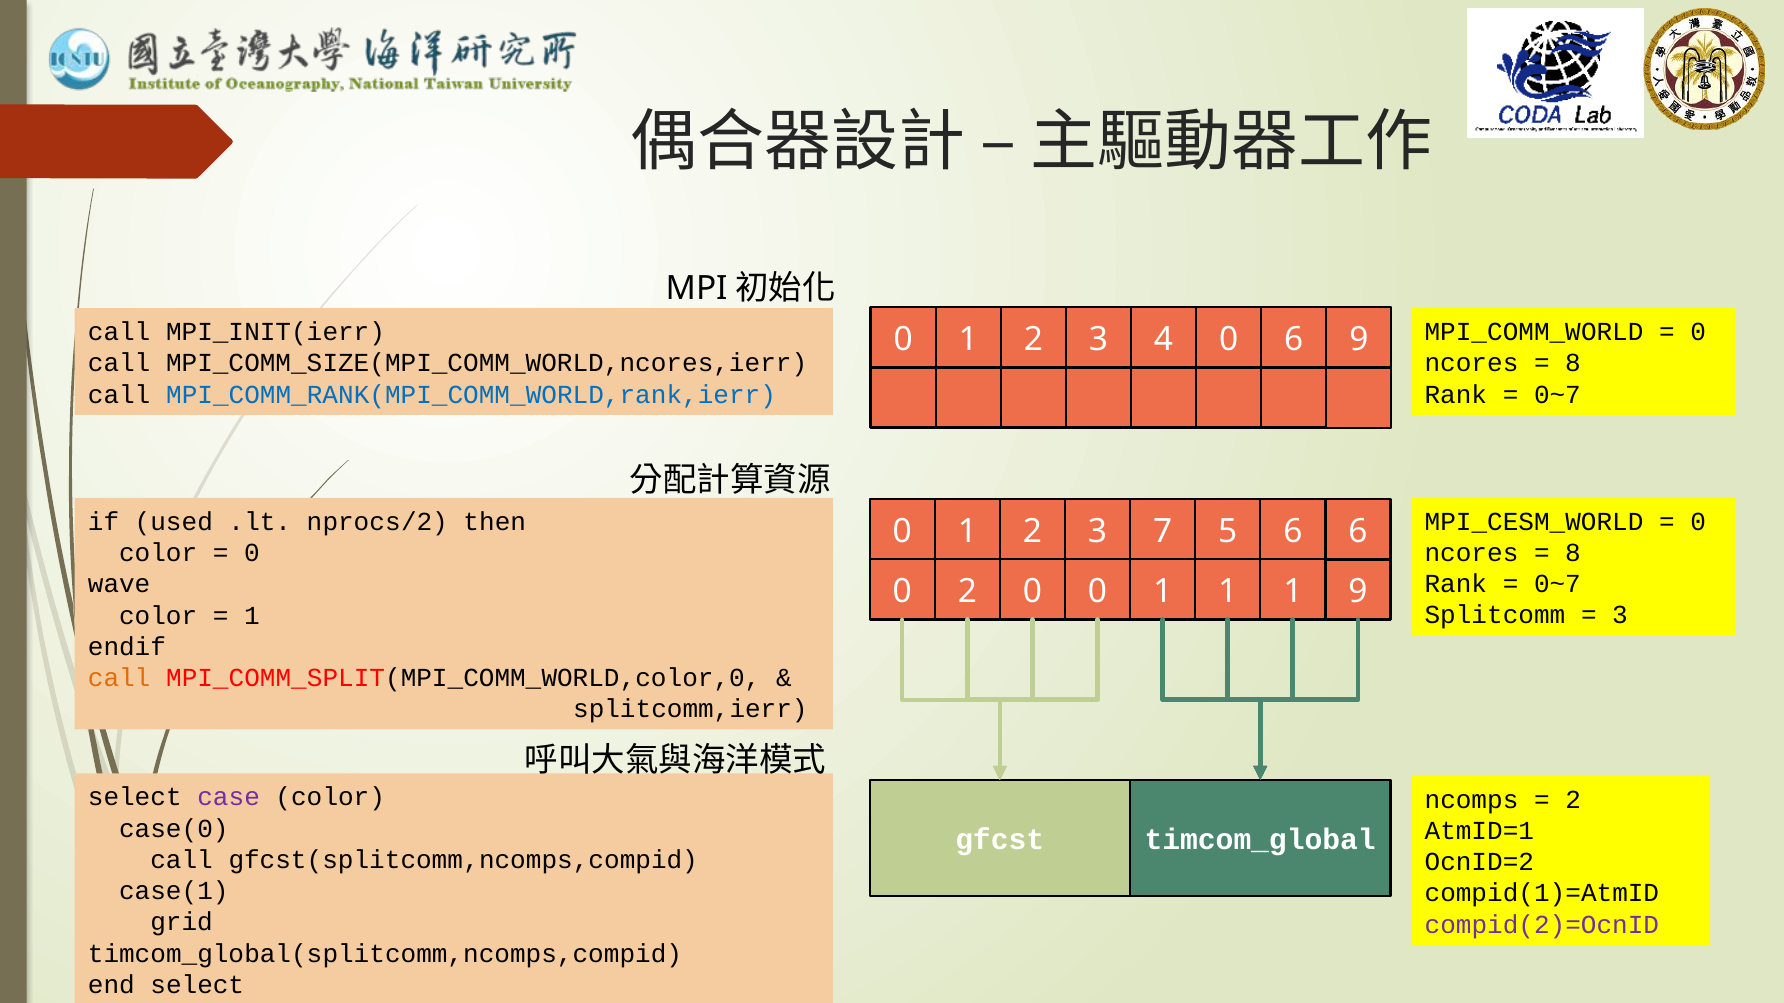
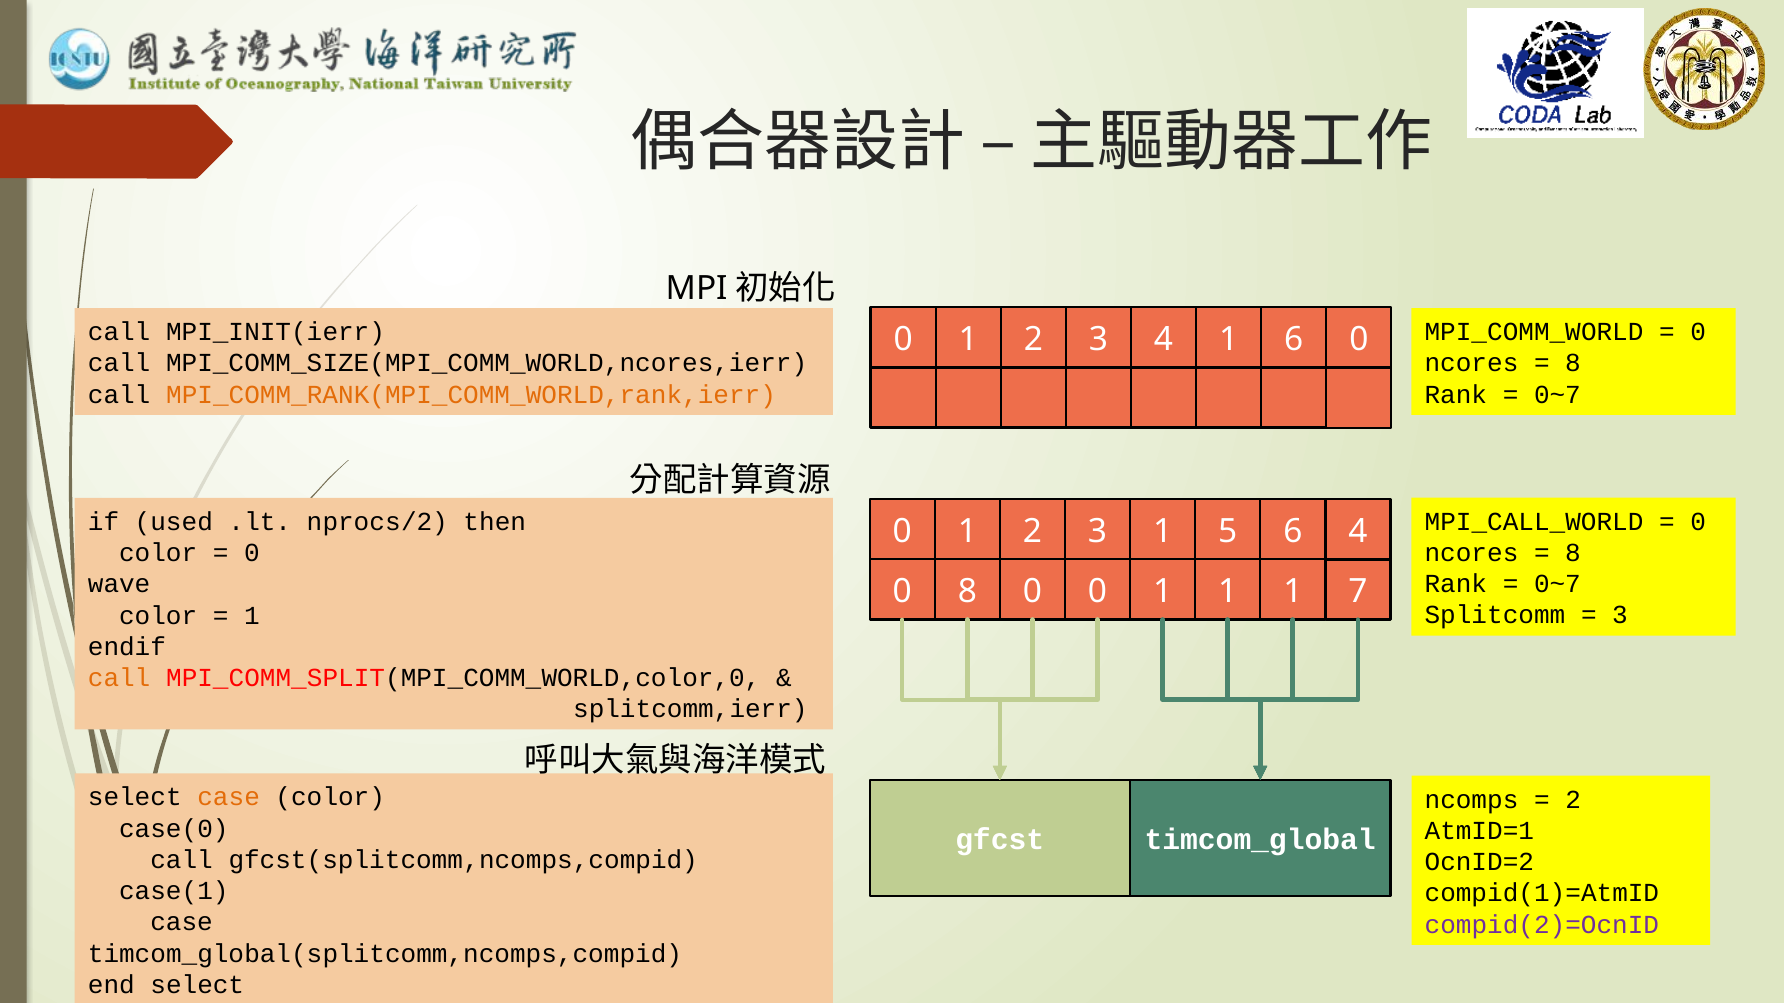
4 0: 0 -> 1
6 9: 9 -> 0
MPI_COMM_RANK(MPI_COMM_WORLD,rank,ierr colour: blue -> orange
MPI_CESM_WORLD: MPI_CESM_WORLD -> MPI_CALL_WORLD
3 7: 7 -> 1
6 6: 6 -> 4
0 2: 2 -> 8
1 9: 9 -> 7
case at (229, 798) colour: purple -> orange
grid at (182, 923): grid -> case
